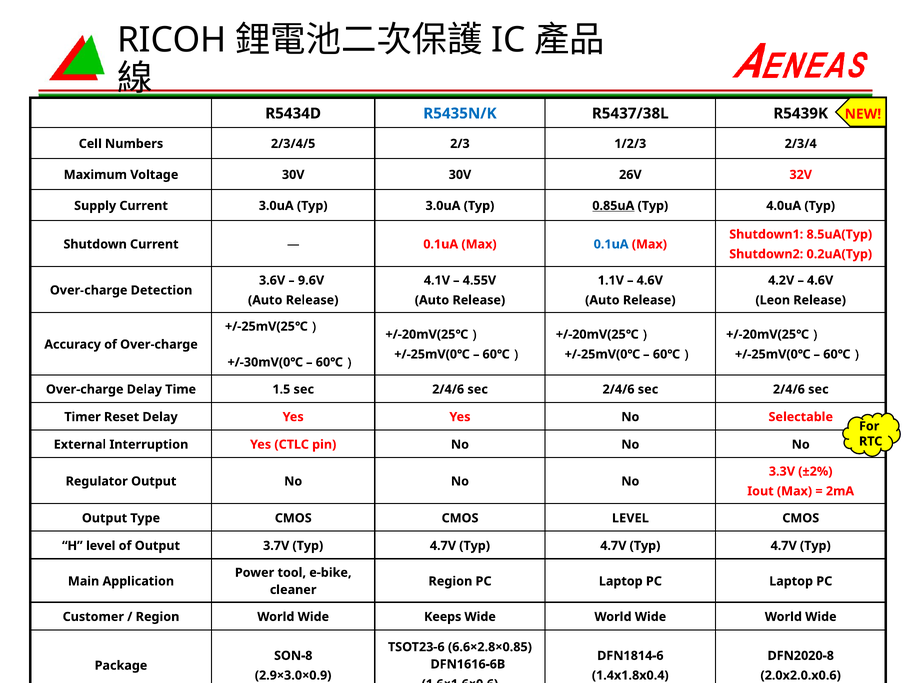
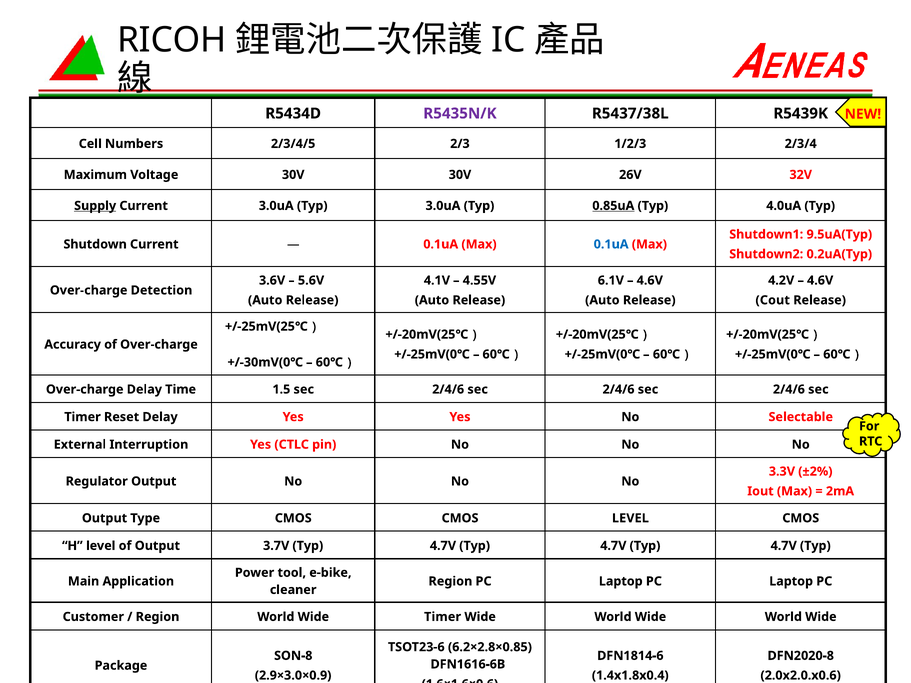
R5435N/K colour: blue -> purple
Supply underline: none -> present
8.5uA(Typ: 8.5uA(Typ -> 9.5uA(Typ
9.6V: 9.6V -> 5.6V
1.1V: 1.1V -> 6.1V
Leon: Leon -> Cout
Wide Keeps: Keeps -> Timer
6.6×2.8×0.85: 6.6×2.8×0.85 -> 6.2×2.8×0.85
